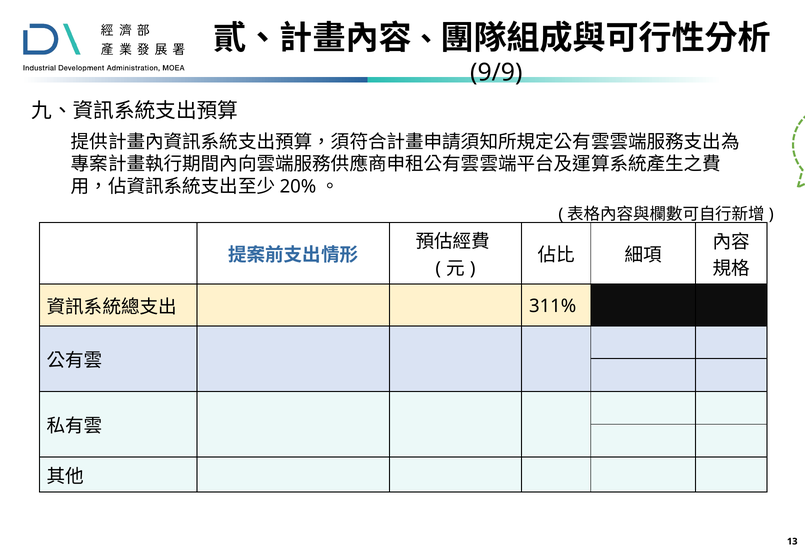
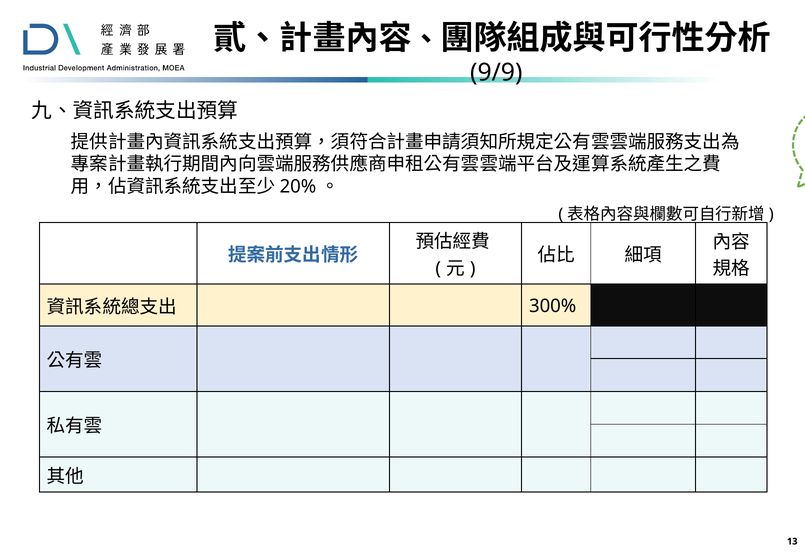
311%: 311% -> 300%
